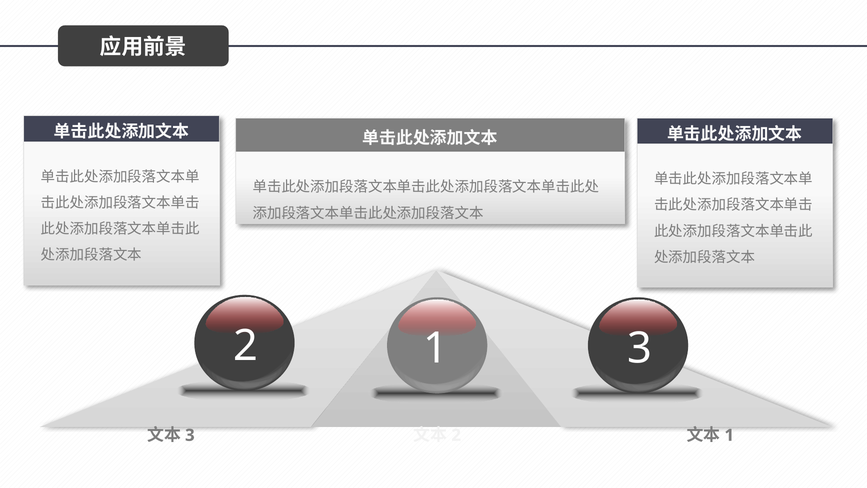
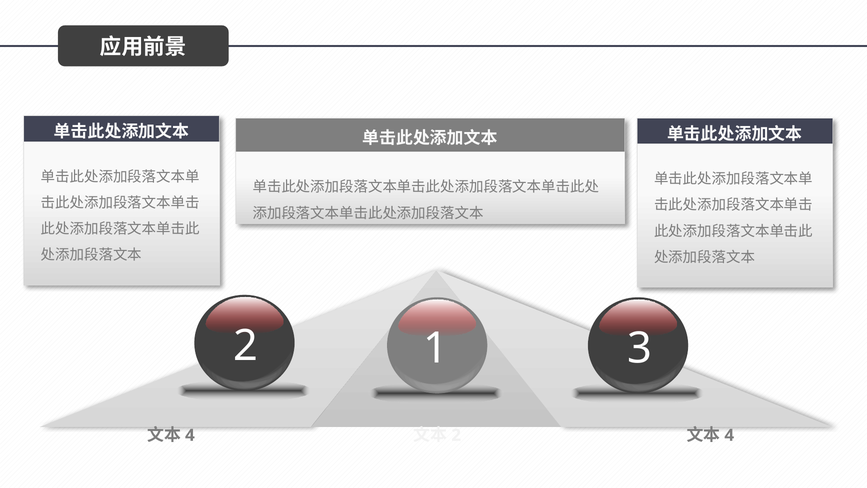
3 at (190, 435): 3 -> 4
1 at (729, 435): 1 -> 4
